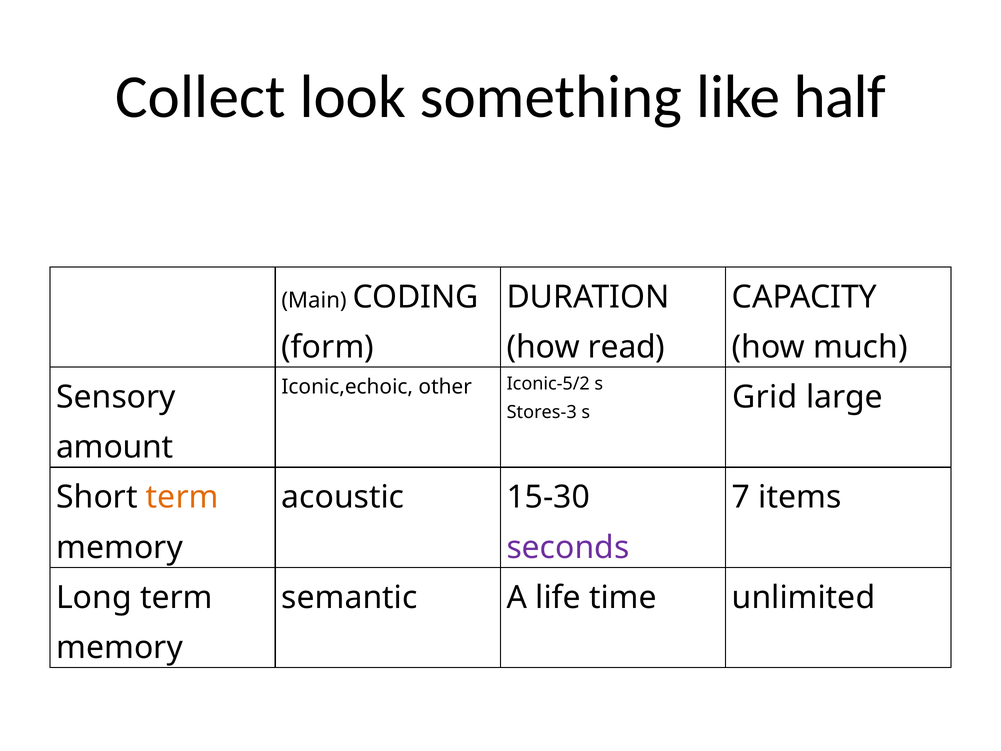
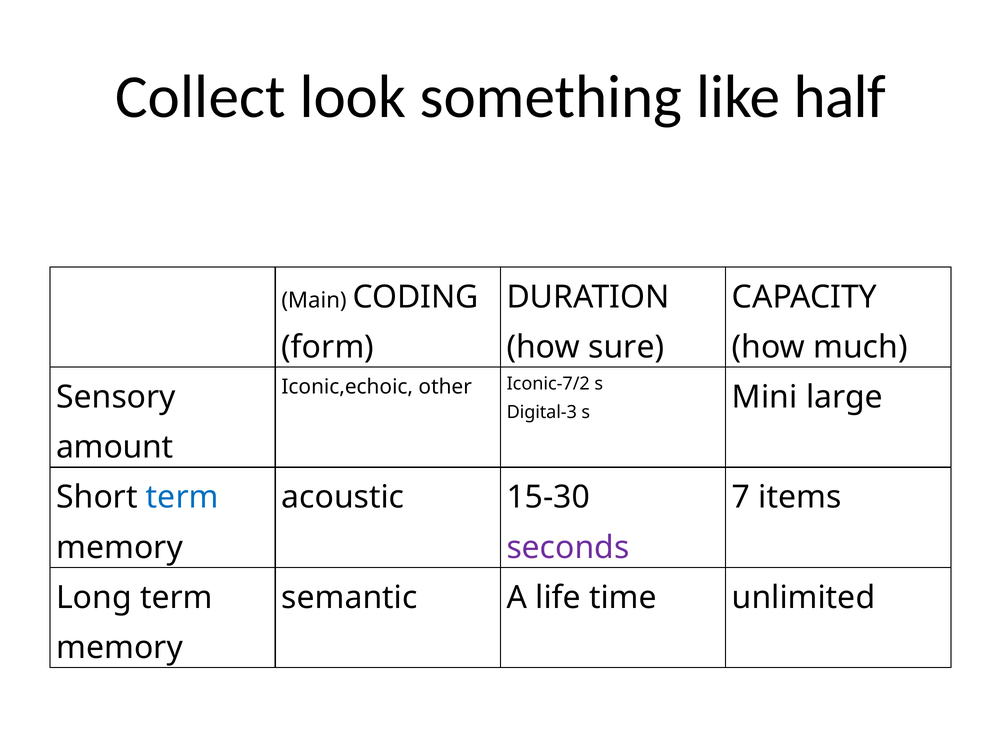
read: read -> sure
Iconic-5/2: Iconic-5/2 -> Iconic-7/2
Stores-3: Stores-3 -> Digital-3
Grid: Grid -> Mini
term at (182, 497) colour: orange -> blue
